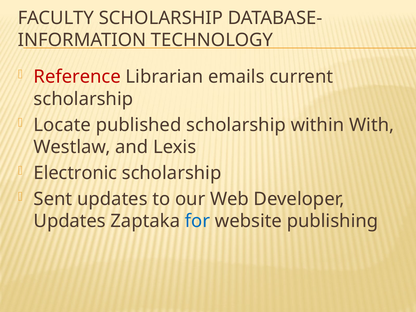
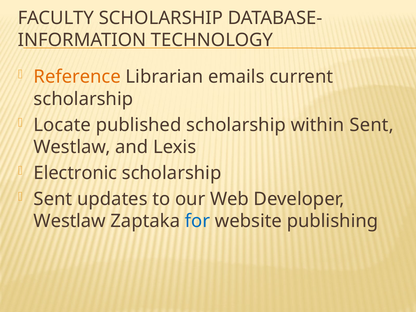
Reference colour: red -> orange
within With: With -> Sent
Updates at (70, 221): Updates -> Westlaw
